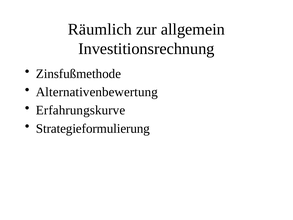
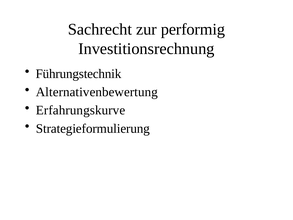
Räumlich: Räumlich -> Sachrecht
allgemein: allgemein -> performig
Zinsfußmethode: Zinsfußmethode -> Führungstechnik
